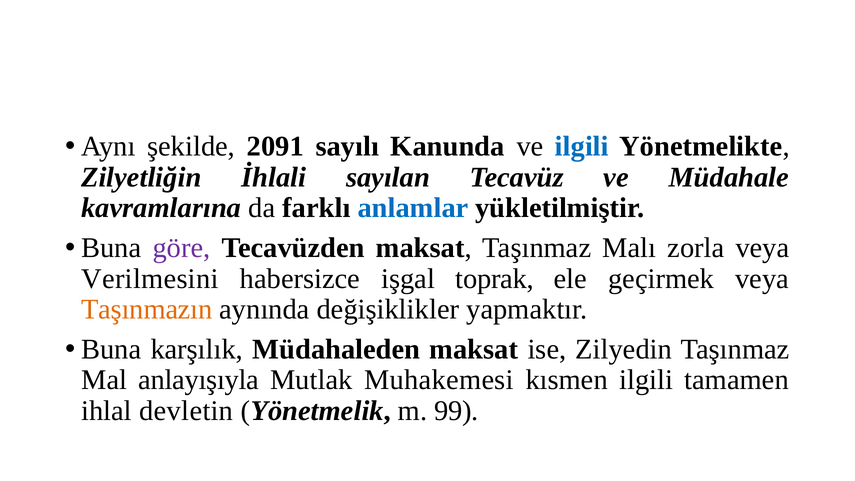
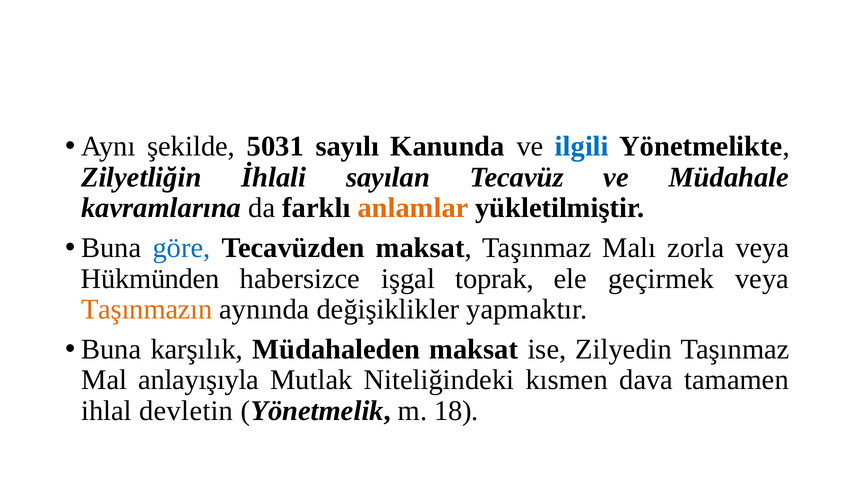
2091: 2091 -> 5031
anlamlar colour: blue -> orange
göre colour: purple -> blue
Verilmesini: Verilmesini -> Hükmünden
Muhakemesi: Muhakemesi -> Niteliğindeki
kısmen ilgili: ilgili -> dava
99: 99 -> 18
